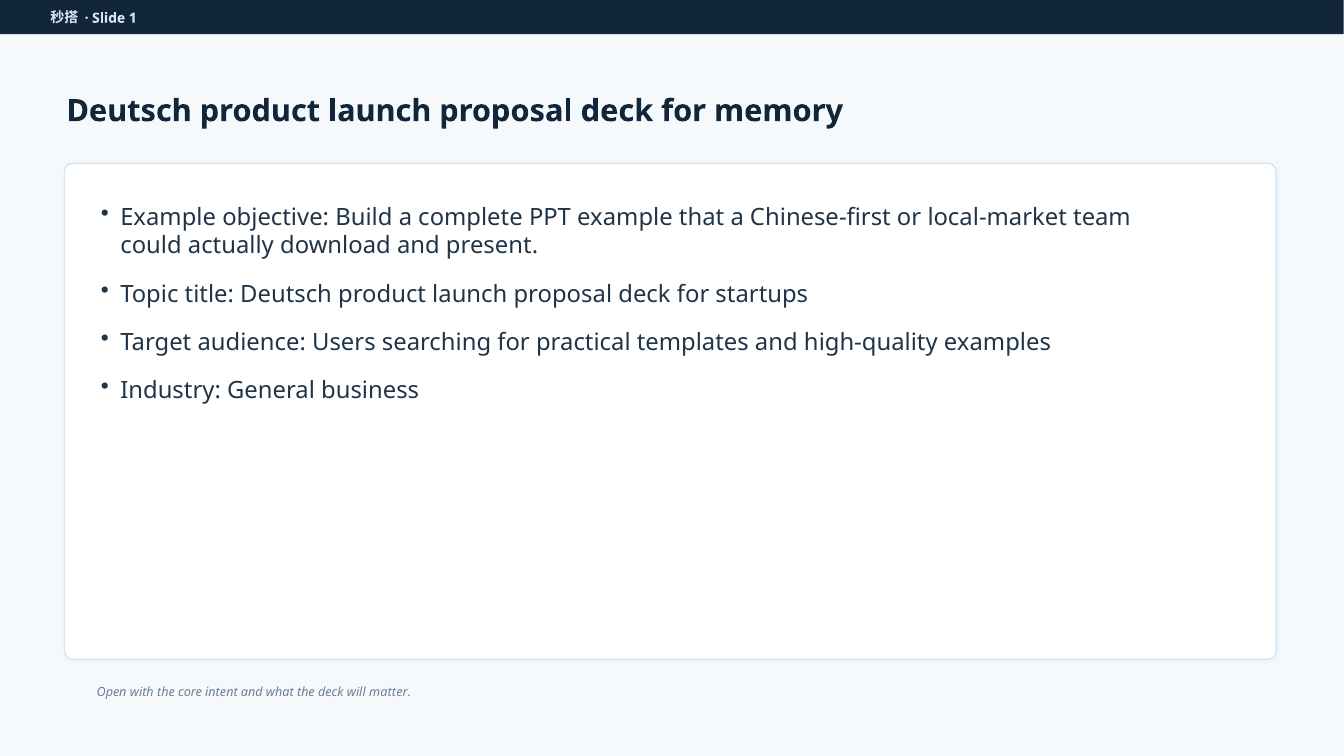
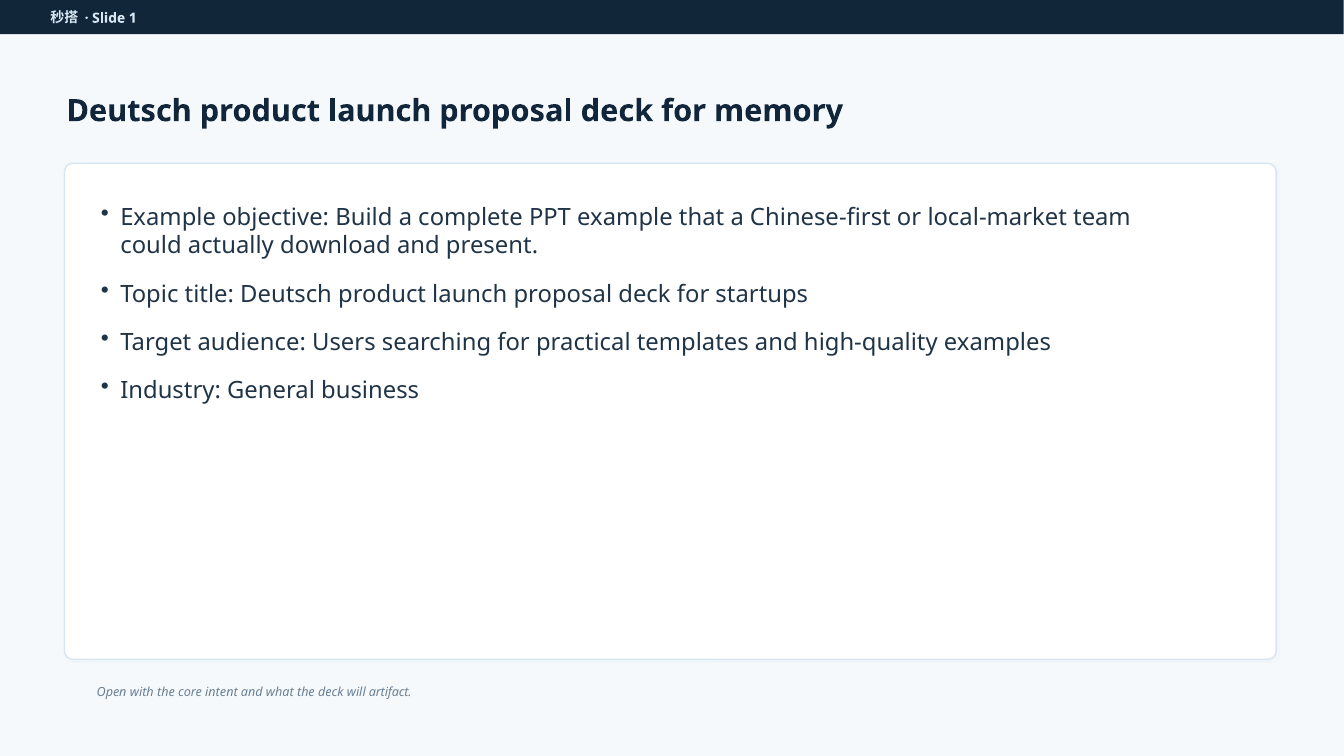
matter: matter -> artifact
